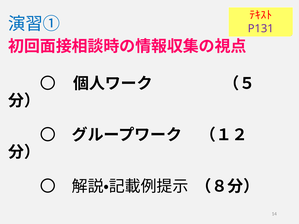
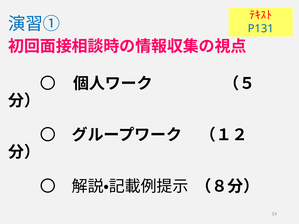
P131 colour: purple -> blue
